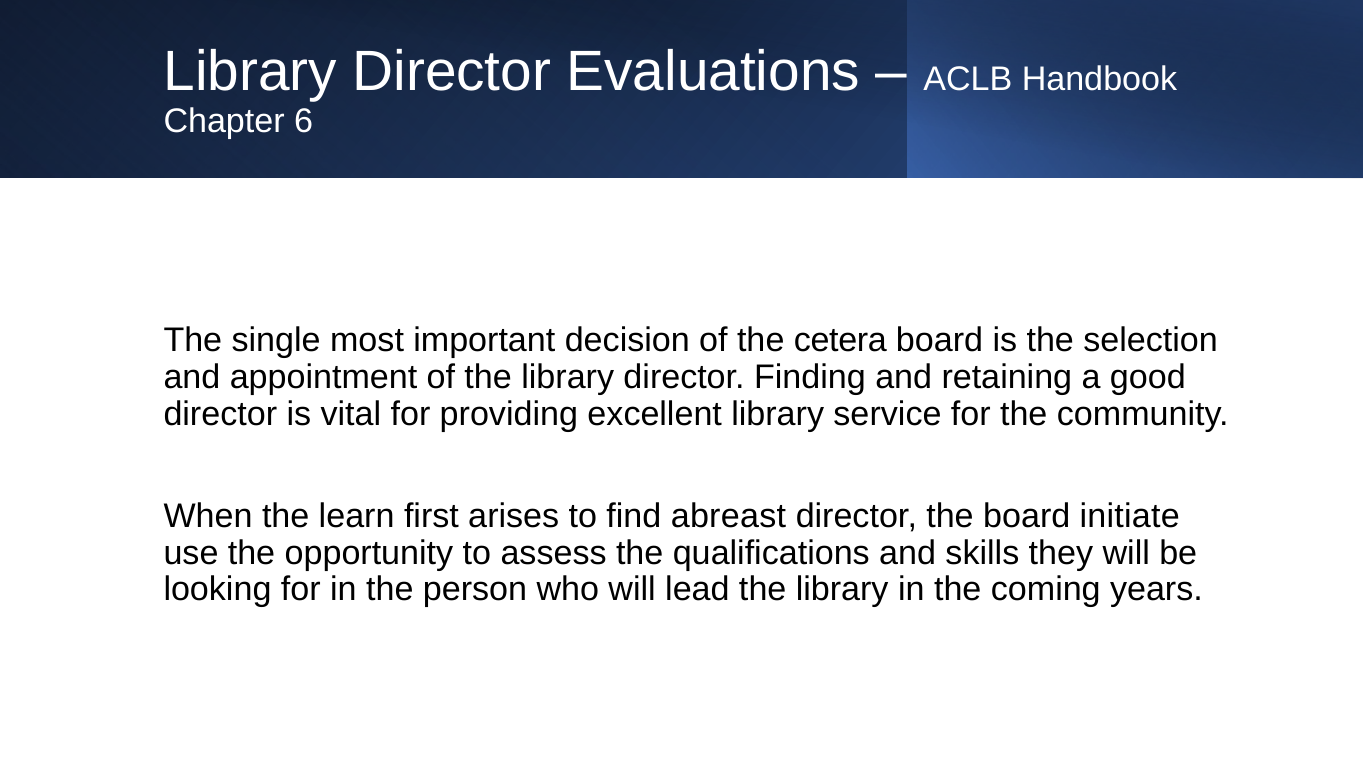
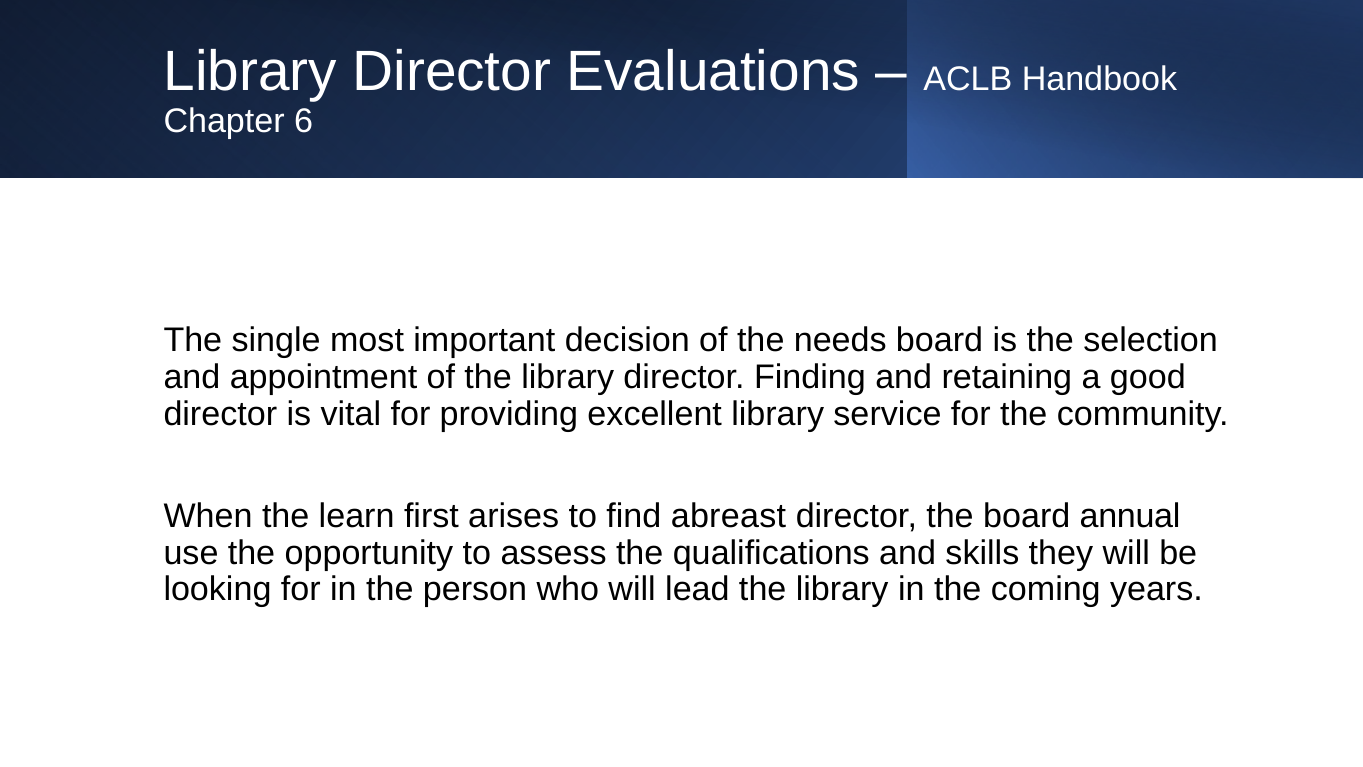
cetera: cetera -> needs
initiate: initiate -> annual
